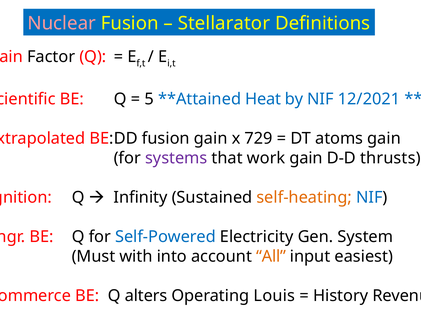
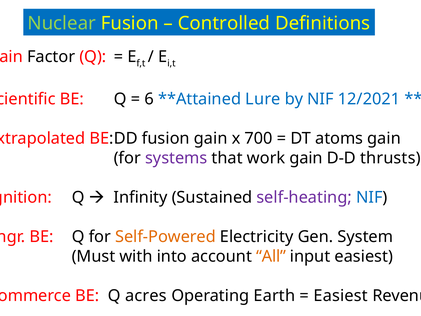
Nuclear colour: pink -> light green
Stellarator: Stellarator -> Controlled
5: 5 -> 6
Heat: Heat -> Lure
729: 729 -> 700
self-heating colour: orange -> purple
Self-Powered colour: blue -> orange
alters: alters -> acres
Louis: Louis -> Earth
History at (341, 295): History -> Easiest
